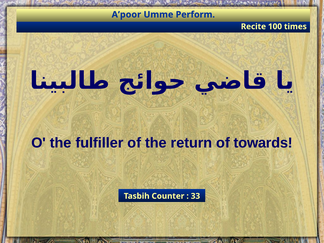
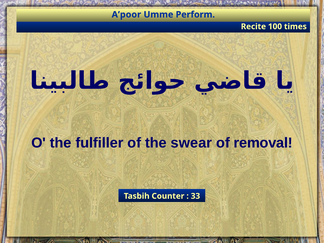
return: return -> swear
towards: towards -> removal
